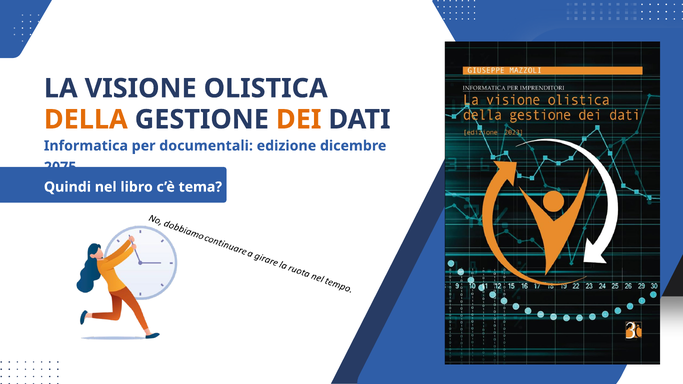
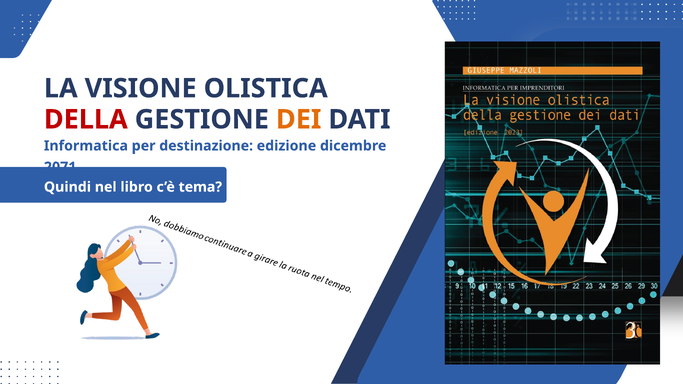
DELLA colour: orange -> red
documentali: documentali -> destinazione
2075: 2075 -> 2071
